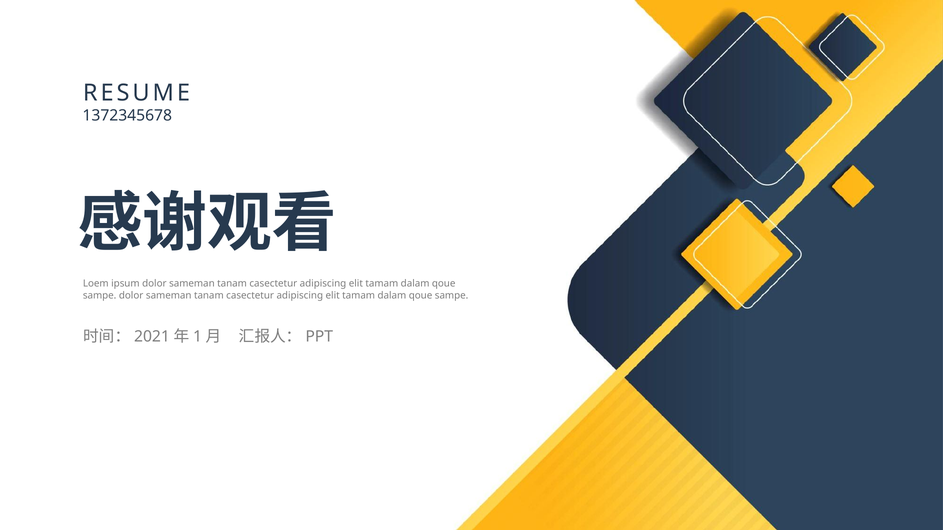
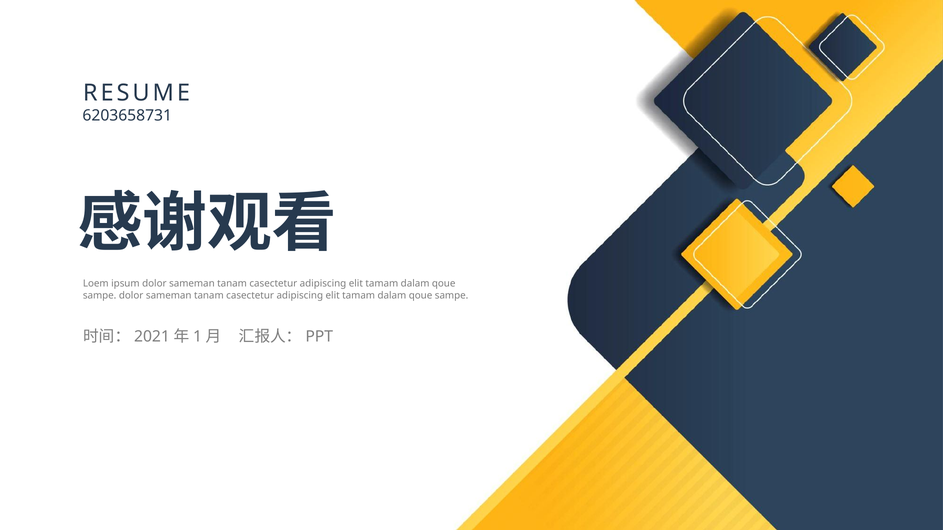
1372345678: 1372345678 -> 6203658731
